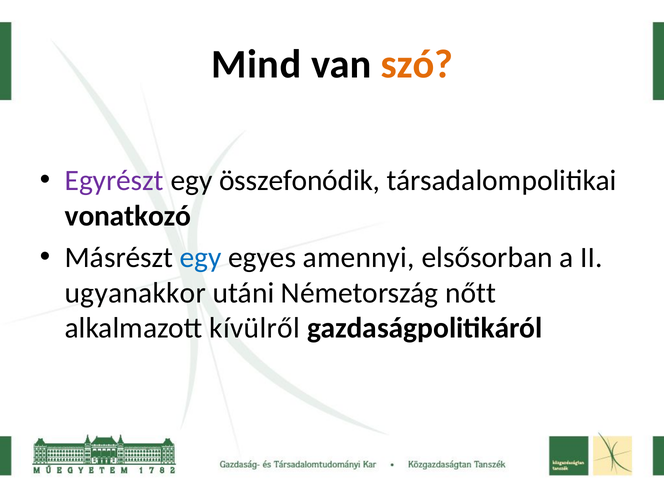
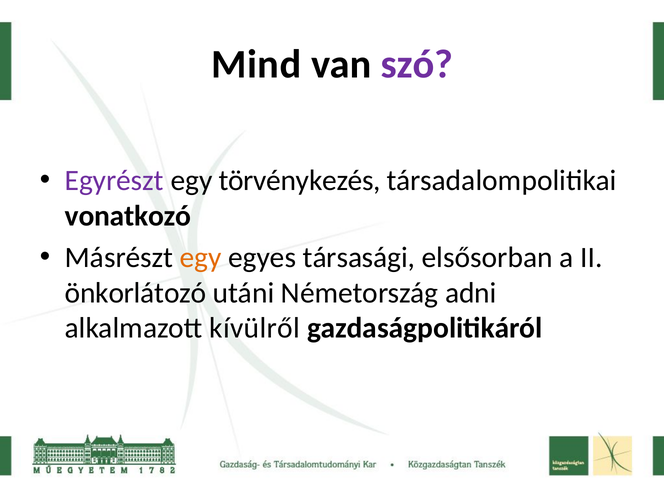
szó colour: orange -> purple
összefonódik: összefonódik -> törvénykezés
egy at (201, 257) colour: blue -> orange
amennyi: amennyi -> társasági
ugyanakkor: ugyanakkor -> önkorlátozó
nőtt: nőtt -> adni
